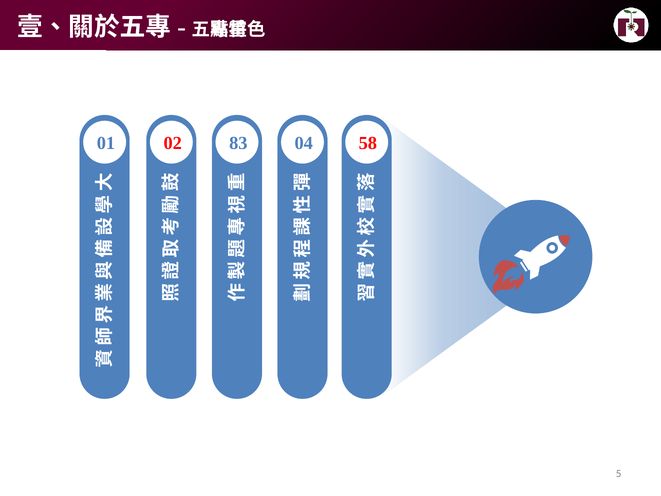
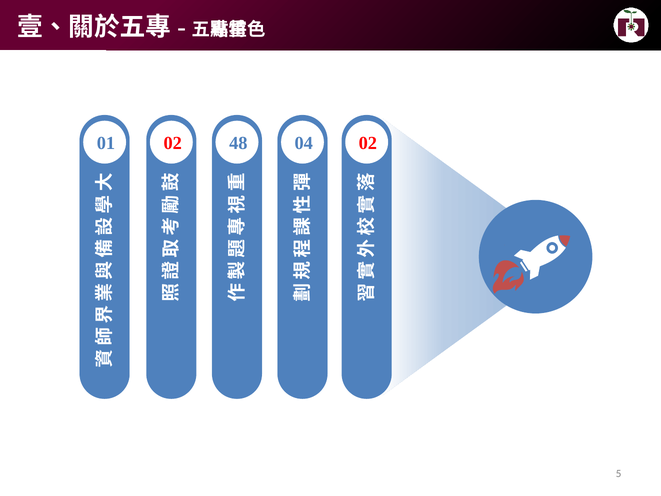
83: 83 -> 48
04 58: 58 -> 02
